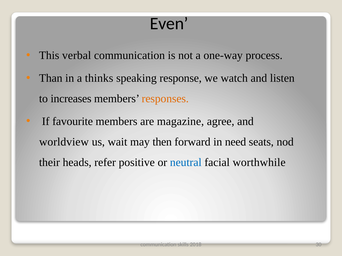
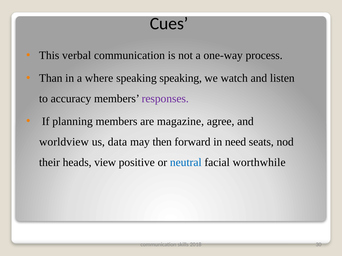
Even: Even -> Cues
thinks: thinks -> where
speaking response: response -> speaking
increases: increases -> accuracy
responses colour: orange -> purple
favourite: favourite -> planning
wait: wait -> data
refer: refer -> view
